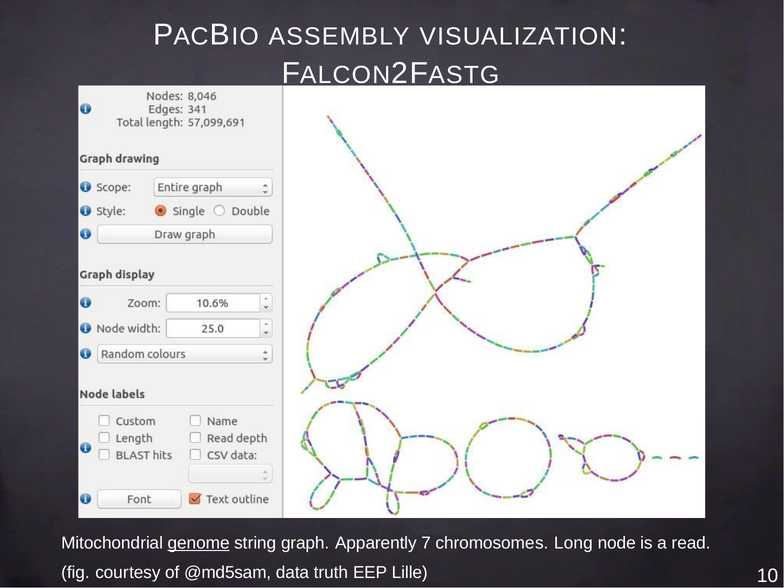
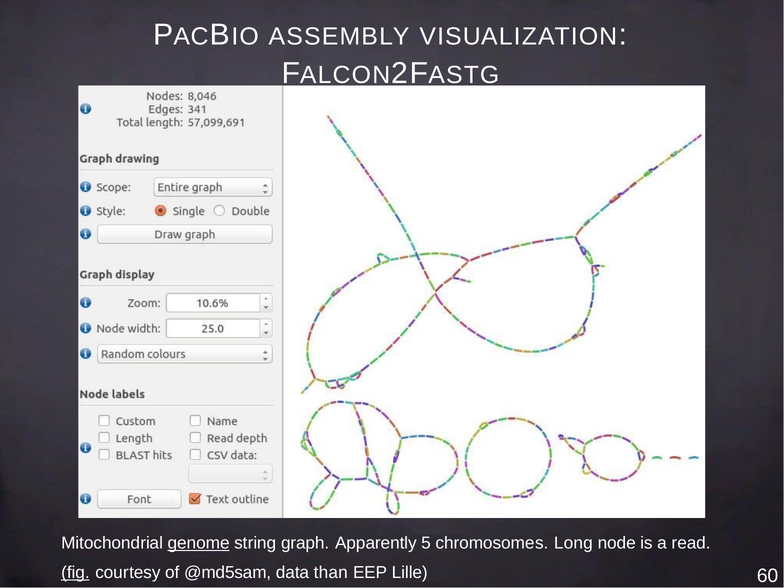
7: 7 -> 5
fig underline: none -> present
truth: truth -> than
10: 10 -> 60
